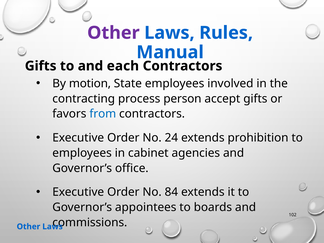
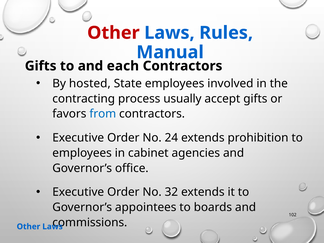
Other at (113, 33) colour: purple -> red
motion: motion -> hosted
person: person -> usually
84: 84 -> 32
